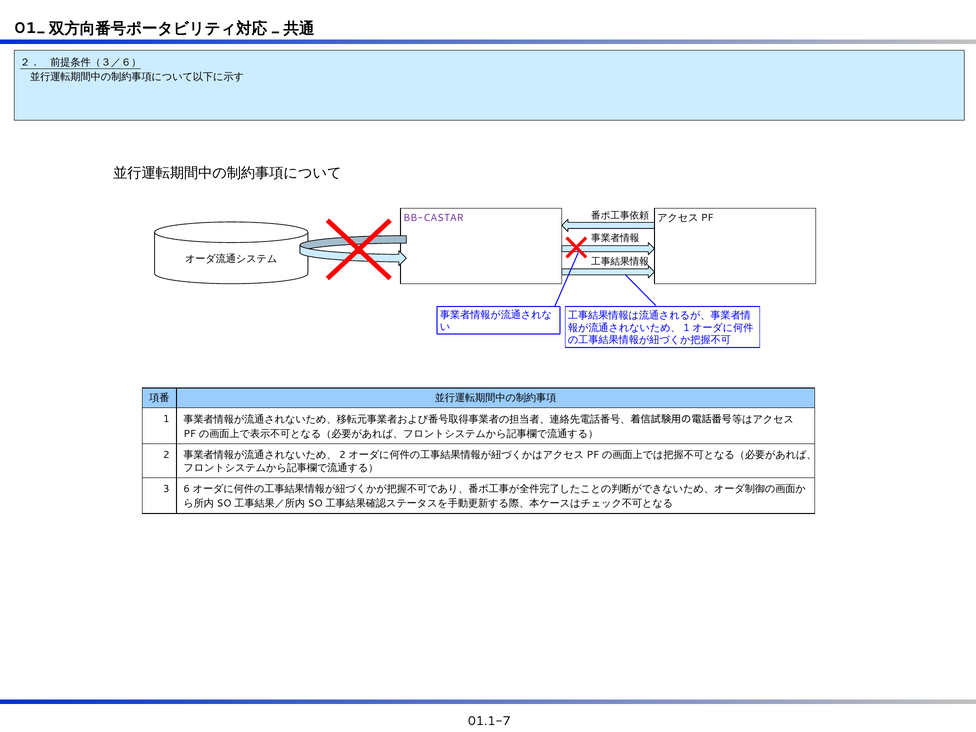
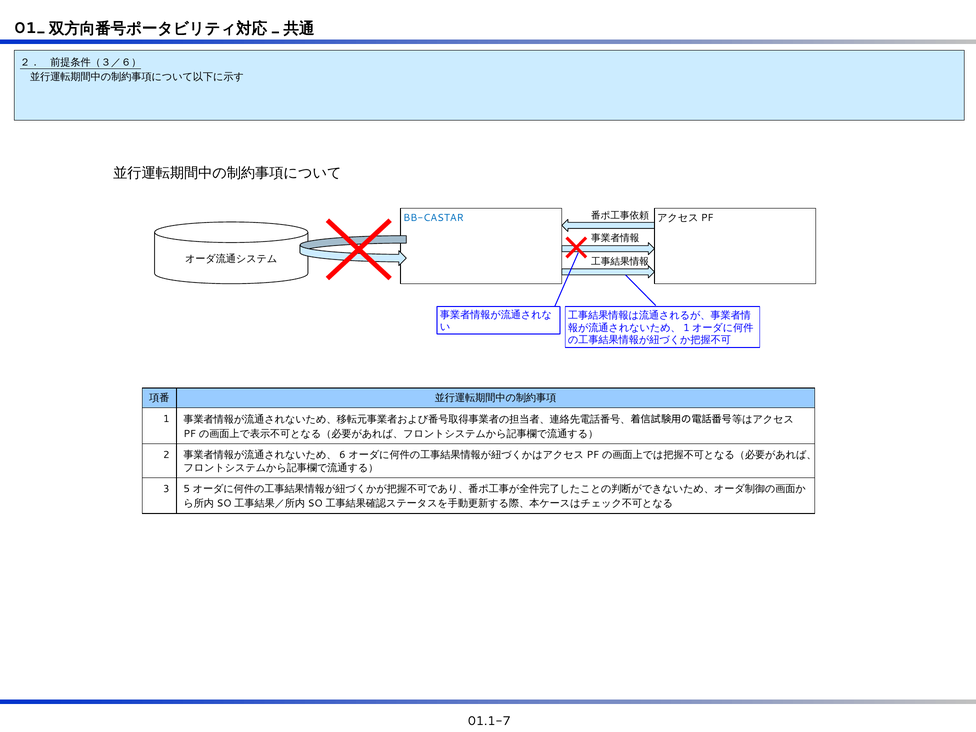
BB-CASTAR colour: purple -> blue
2 at (342, 455): 2 -> 6
6: 6 -> 5
